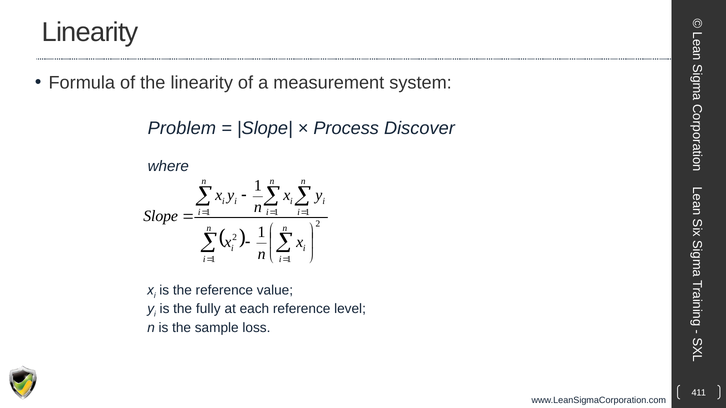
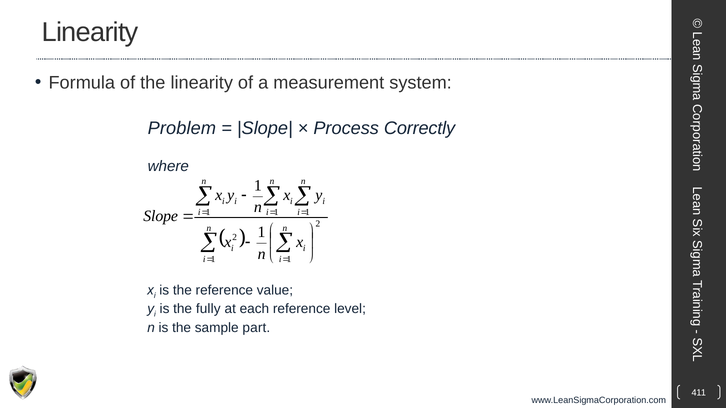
Discover: Discover -> Correctly
loss: loss -> part
